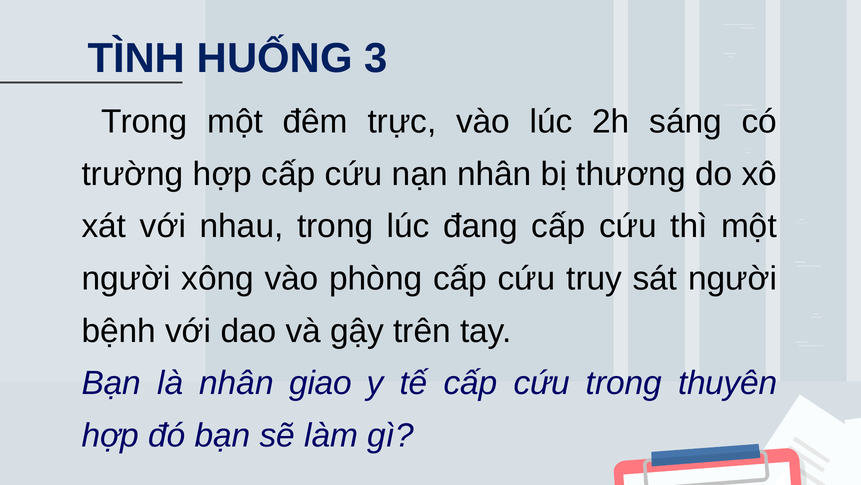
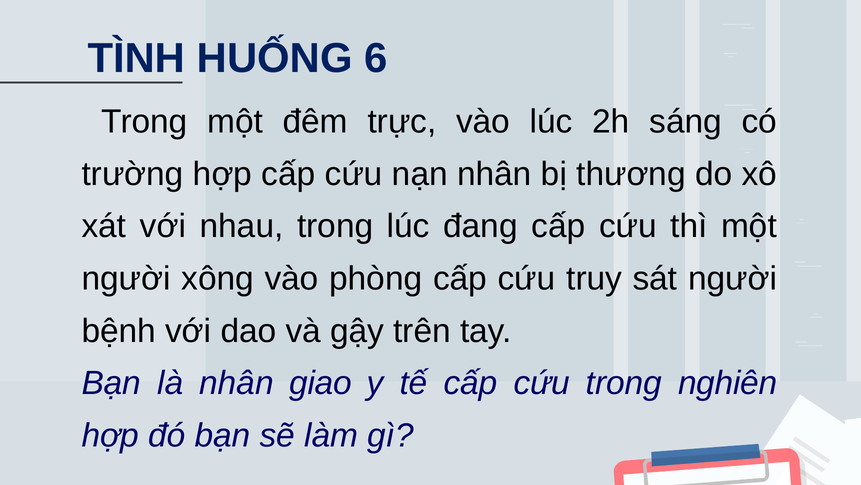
3: 3 -> 6
thuyên: thuyên -> nghiên
